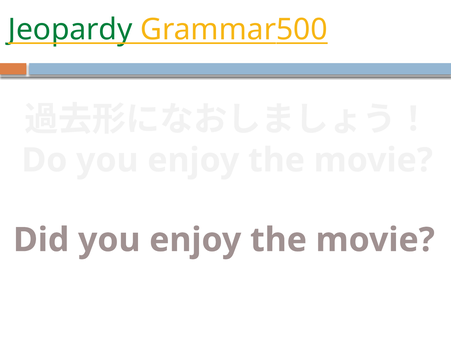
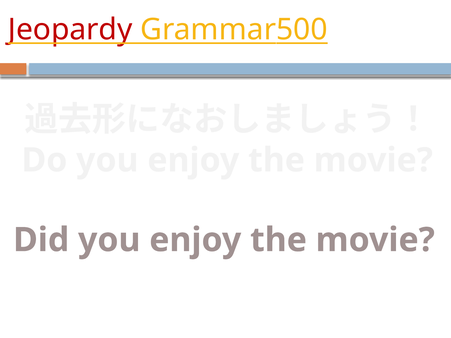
Jeopardy colour: green -> red
